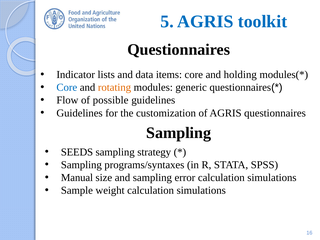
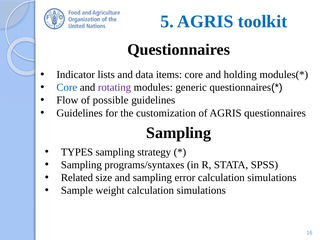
rotating colour: orange -> purple
SEEDS: SEEDS -> TYPES
Manual: Manual -> Related
